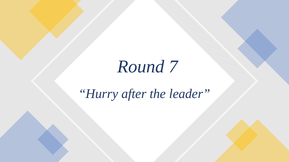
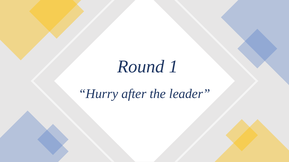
7: 7 -> 1
